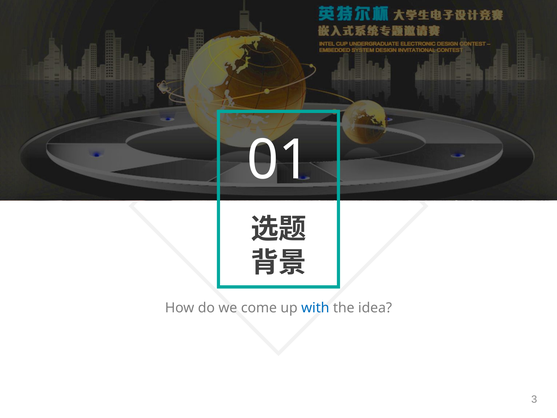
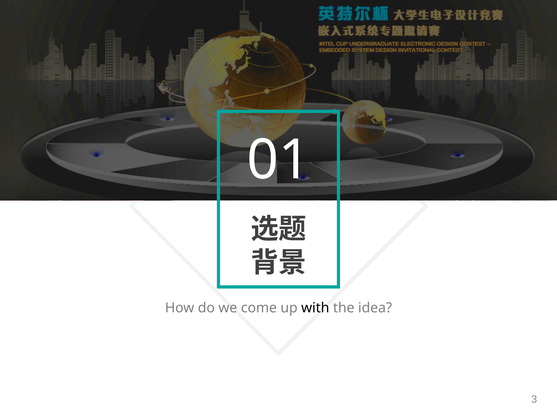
with colour: blue -> black
